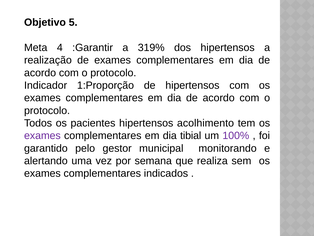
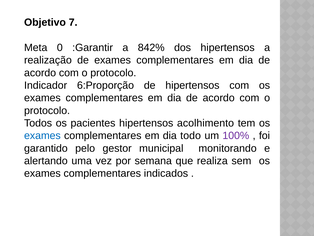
5: 5 -> 7
4: 4 -> 0
319%: 319% -> 842%
1:Proporção: 1:Proporção -> 6:Proporção
exames at (42, 135) colour: purple -> blue
tibial: tibial -> todo
